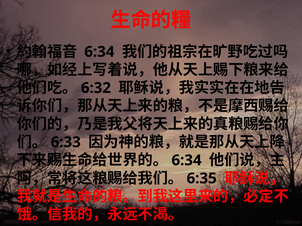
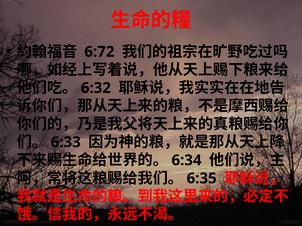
6:34 at (99, 52): 6:34 -> 6:72
